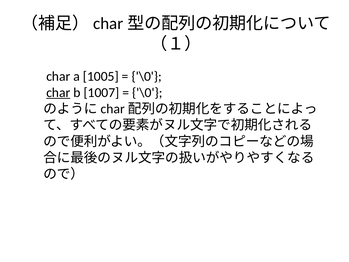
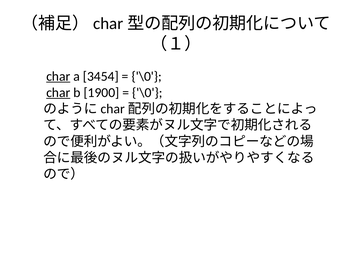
char at (58, 76) underline: none -> present
1005: 1005 -> 3454
1007: 1007 -> 1900
